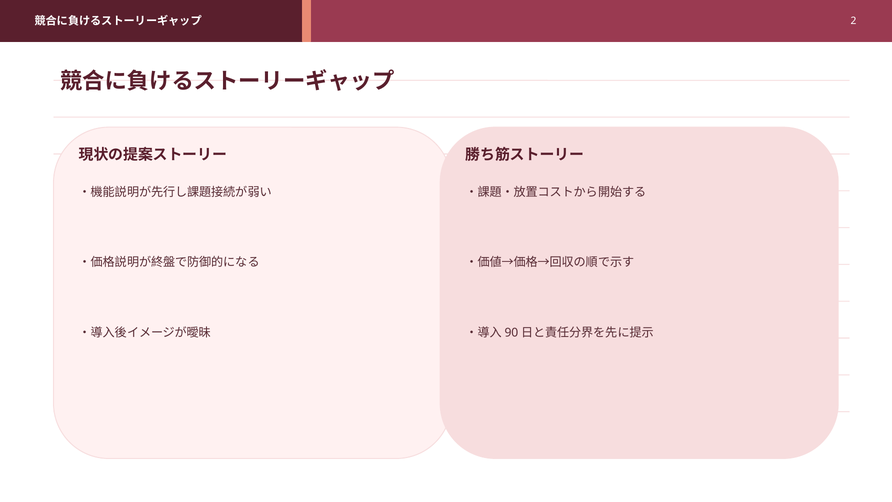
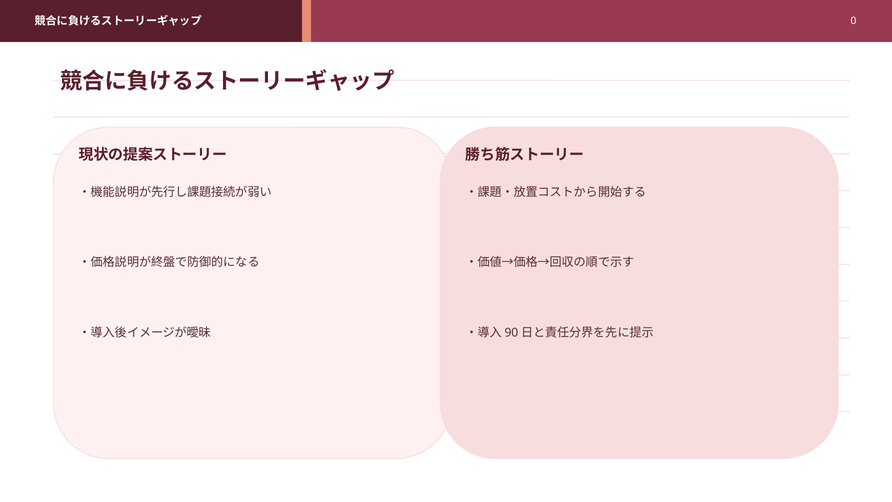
2: 2 -> 0
